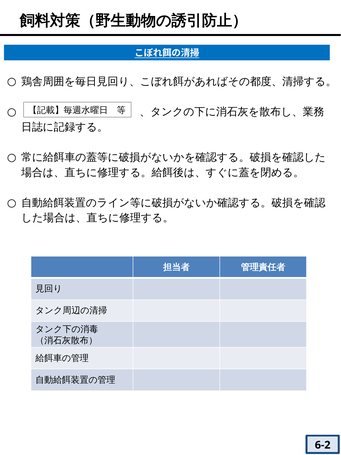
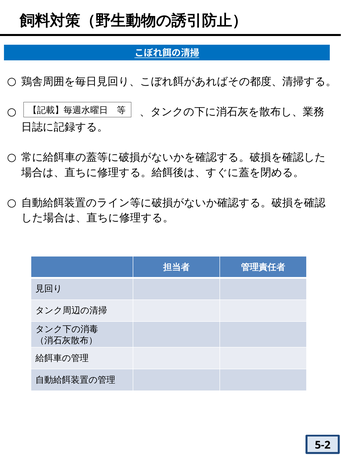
6-2: 6-2 -> 5-2
